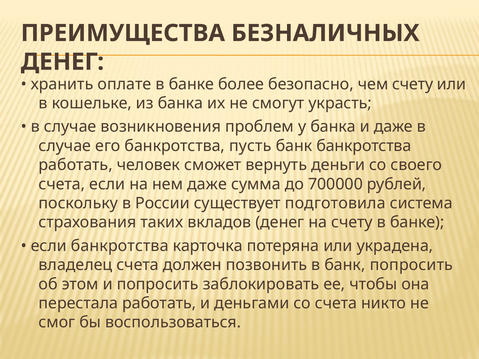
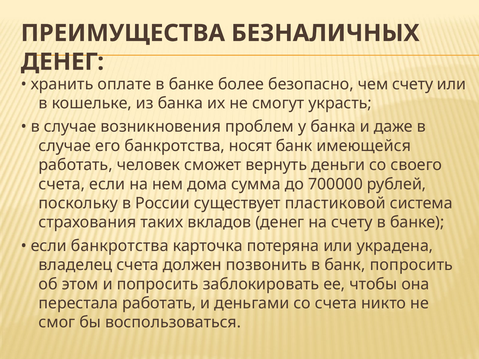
пусть: пусть -> носят
банк банкротства: банкротства -> имеющейся
нем даже: даже -> дома
подготовила: подготовила -> пластиковой
